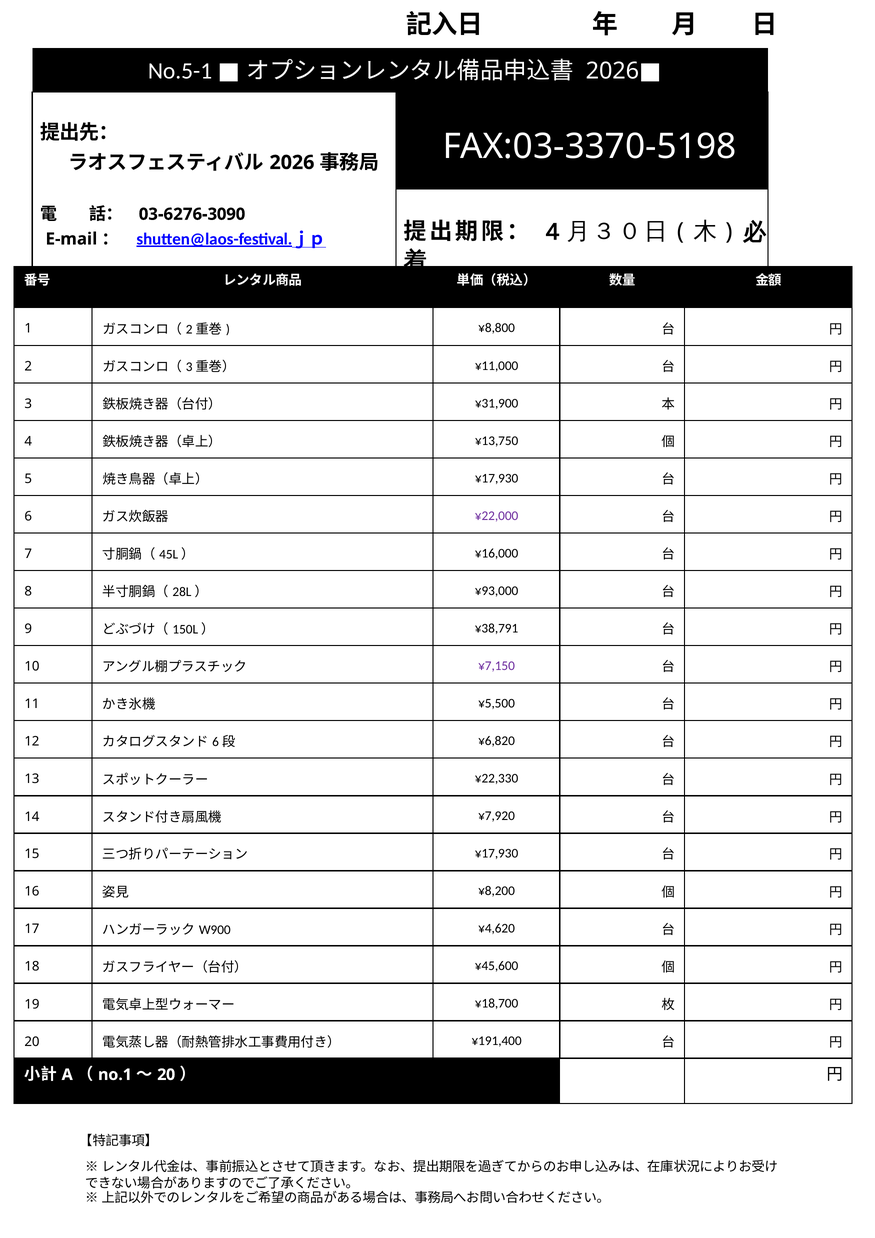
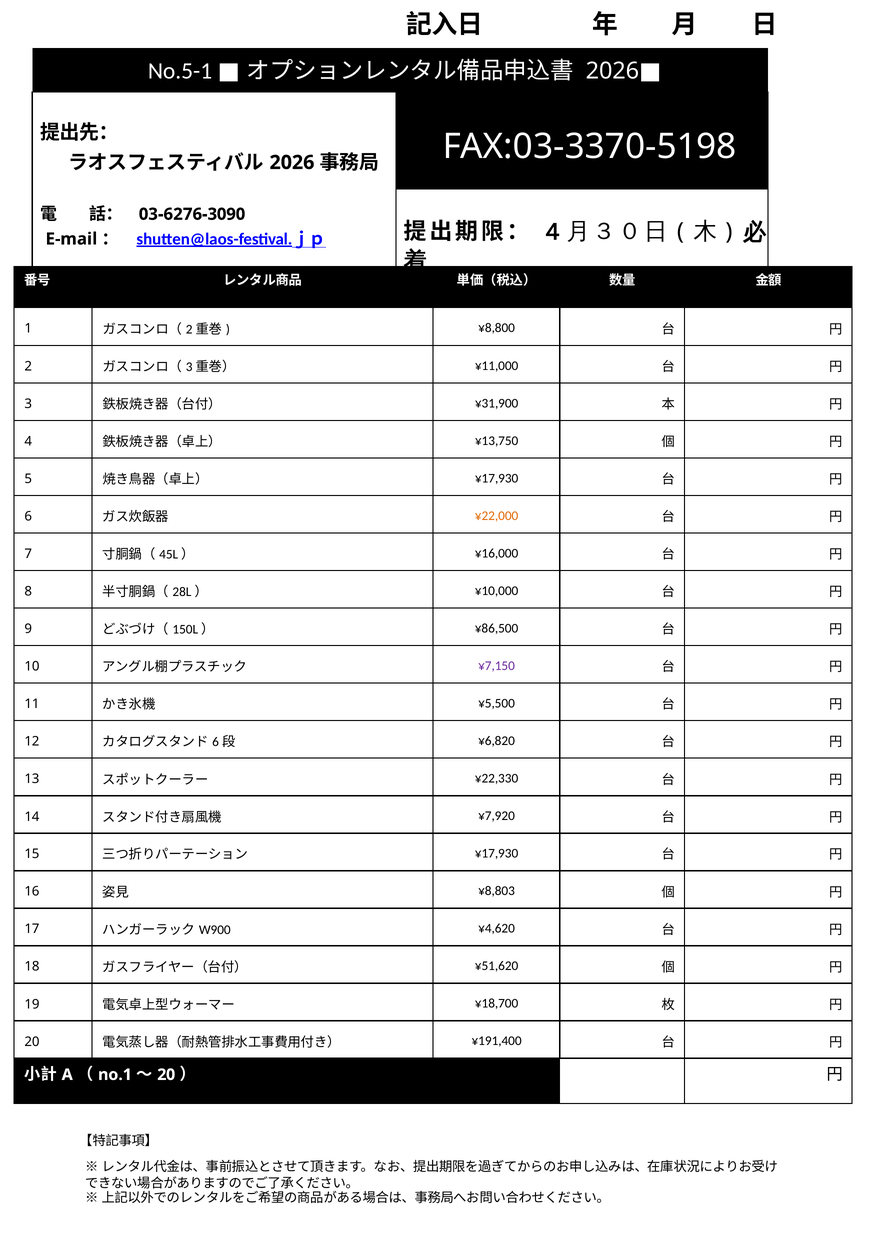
¥22,000 colour: purple -> orange
¥93,000: ¥93,000 -> ¥10,000
¥38,791: ¥38,791 -> ¥86,500
¥8,200: ¥8,200 -> ¥8,803
¥45,600: ¥45,600 -> ¥51,620
